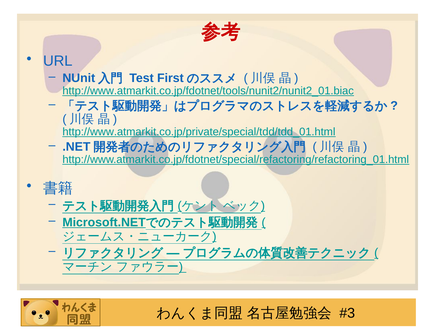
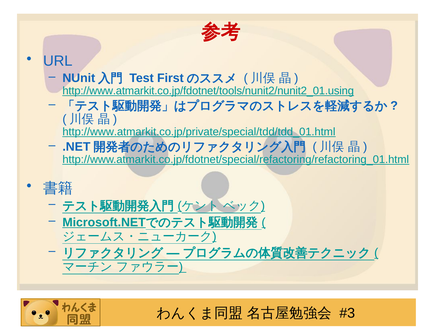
http://www.atmarkit.co.jp/fdotnet/tools/nunit2/nunit2_01.biac: http://www.atmarkit.co.jp/fdotnet/tools/nunit2/nunit2_01.biac -> http://www.atmarkit.co.jp/fdotnet/tools/nunit2/nunit2_01.using
